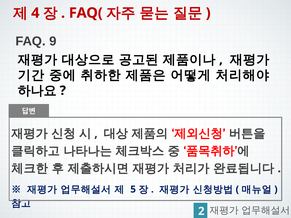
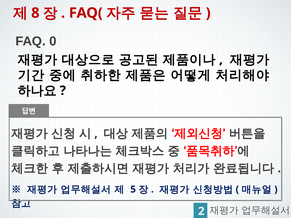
4: 4 -> 8
9: 9 -> 0
